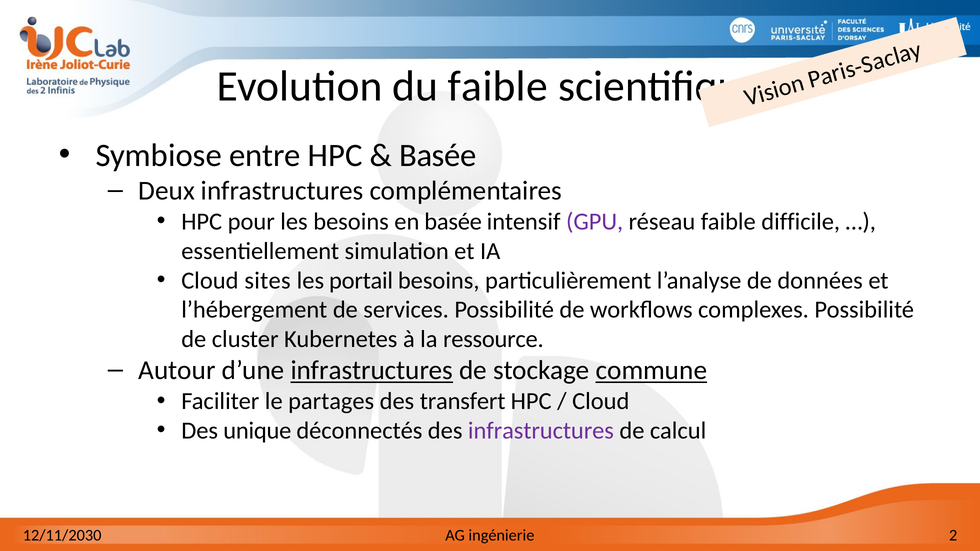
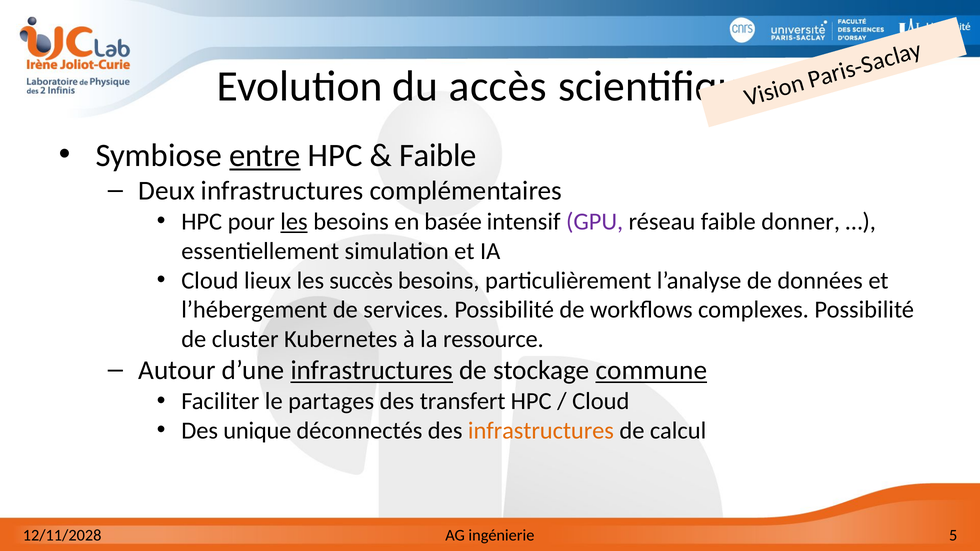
du faible: faible -> accès
entre underline: none -> present
Basée at (438, 155): Basée -> Faible
les at (294, 222) underline: none -> present
difficile: difficile -> donner
sites: sites -> lieux
portail: portail -> succès
infrastructures at (541, 431) colour: purple -> orange
12/11/2030: 12/11/2030 -> 12/11/2028
2: 2 -> 5
